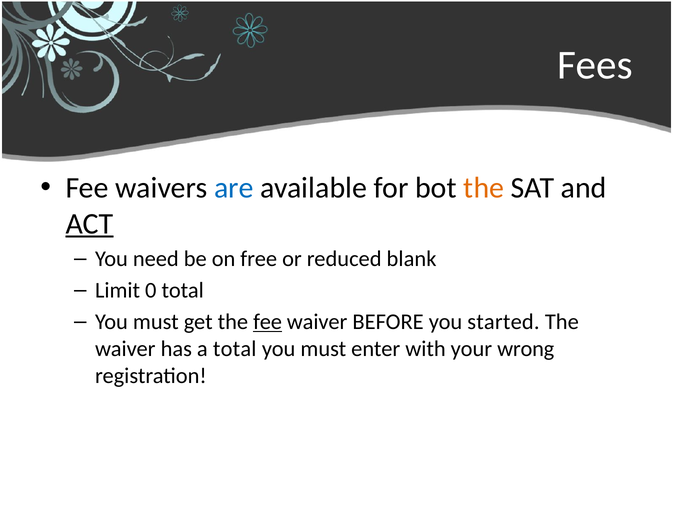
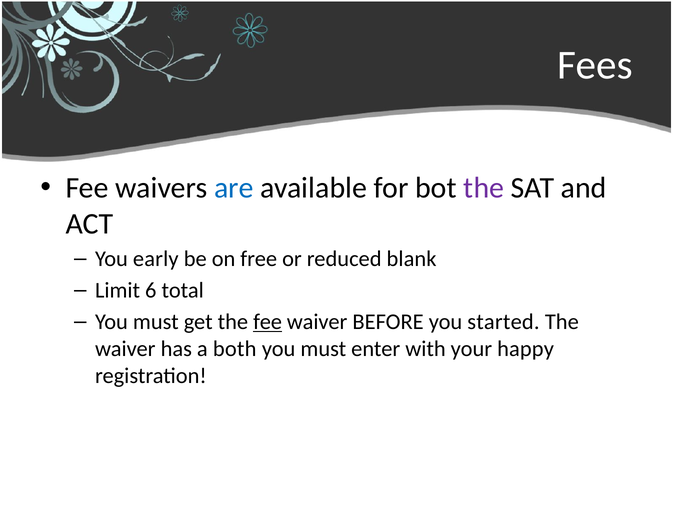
the at (484, 188) colour: orange -> purple
ACT underline: present -> none
need: need -> early
0: 0 -> 6
a total: total -> both
wrong: wrong -> happy
